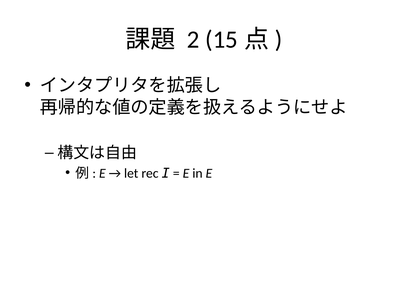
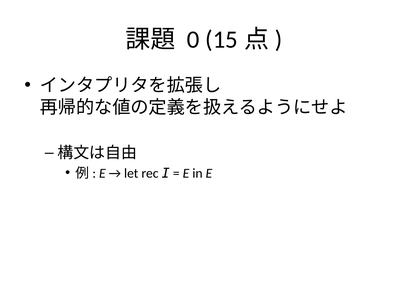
2: 2 -> 0
